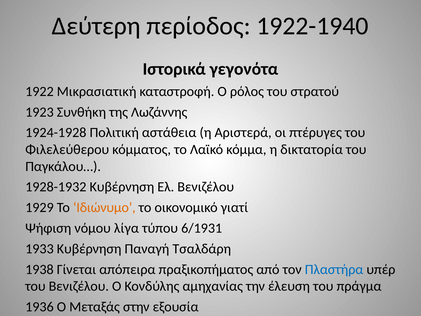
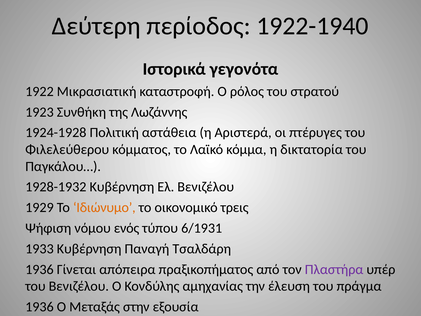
γιατί: γιατί -> τρεις
λίγα: λίγα -> ενός
1938 at (39, 269): 1938 -> 1936
Πλαστήρα colour: blue -> purple
